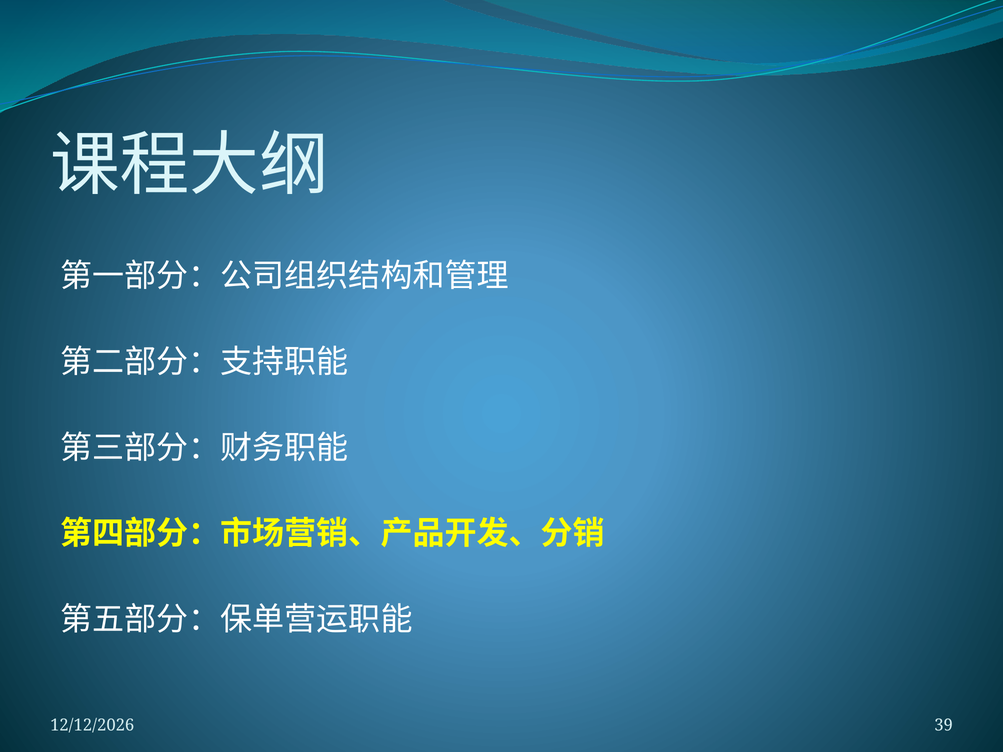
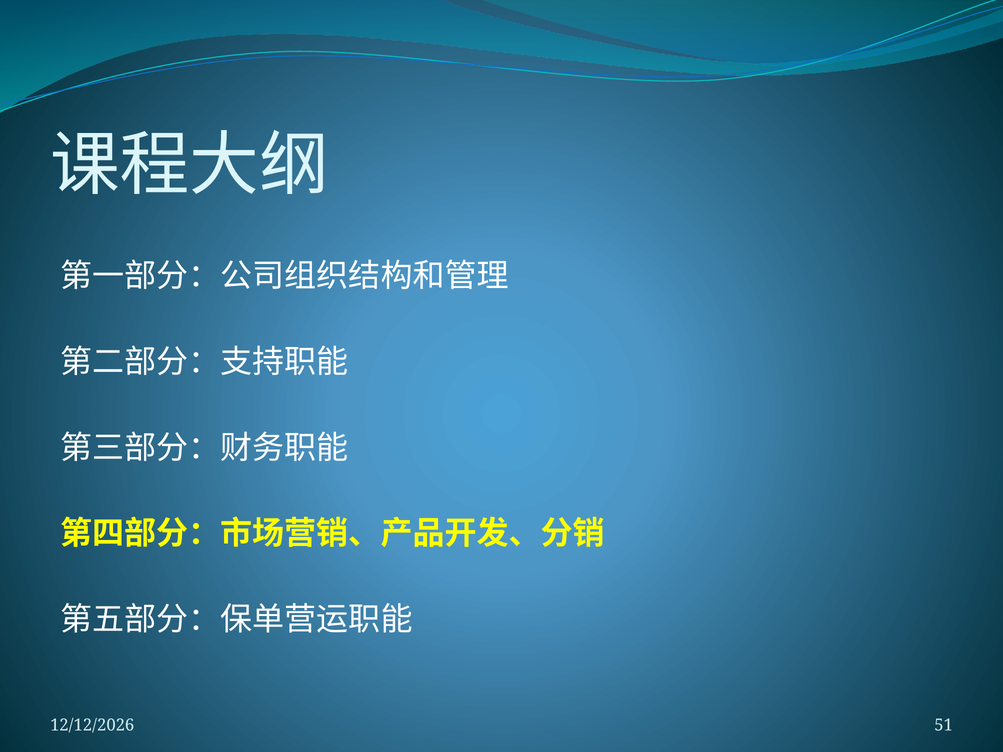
39: 39 -> 51
